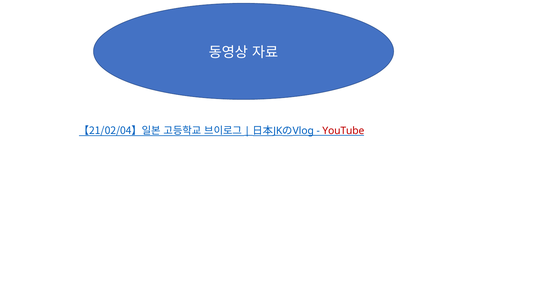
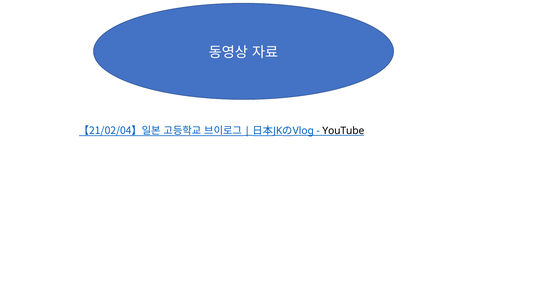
YouTube colour: red -> black
